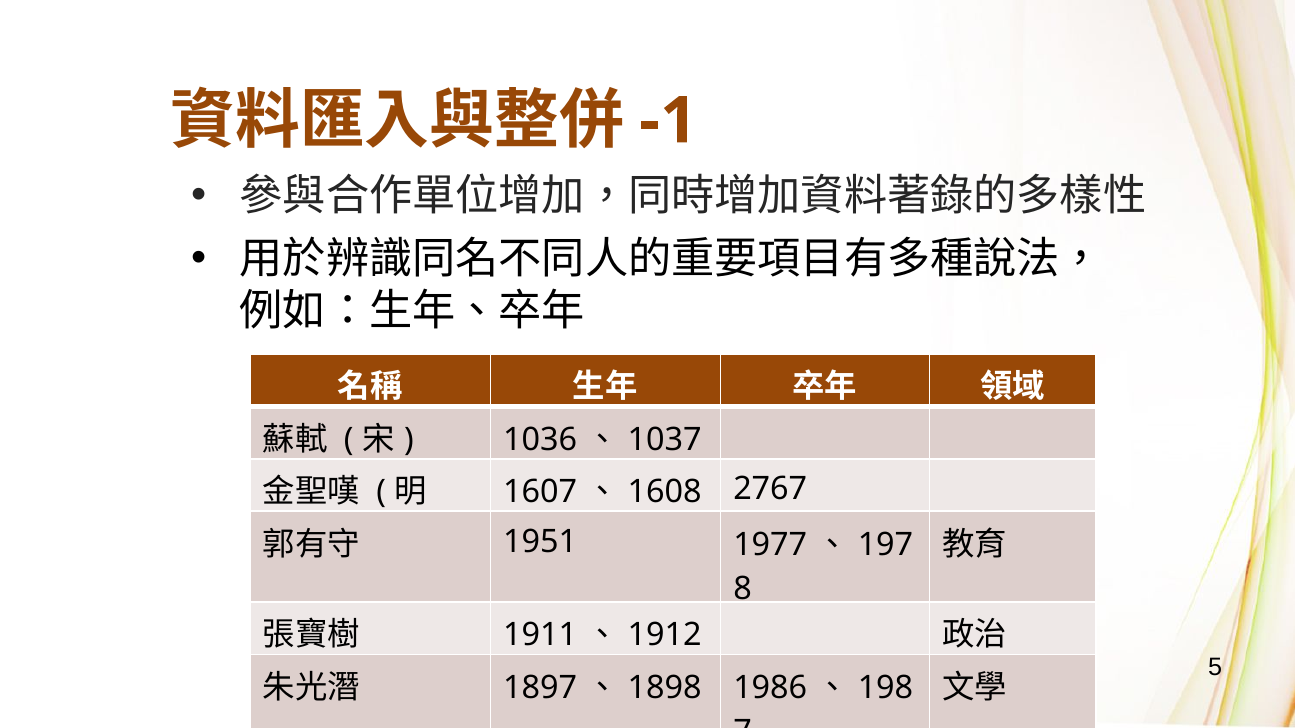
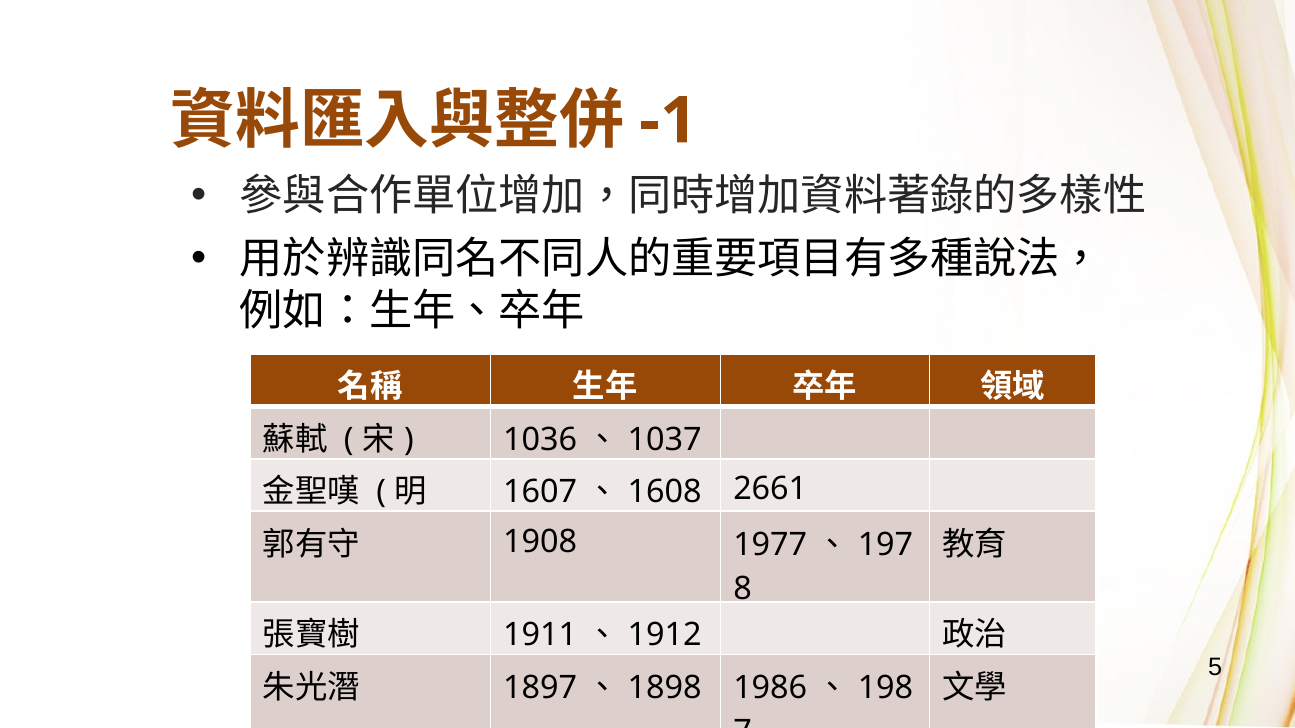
2767: 2767 -> 2661
1951: 1951 -> 1908
